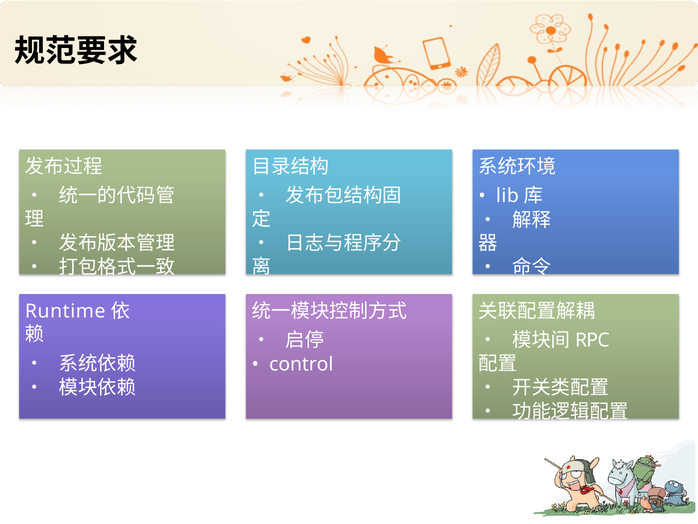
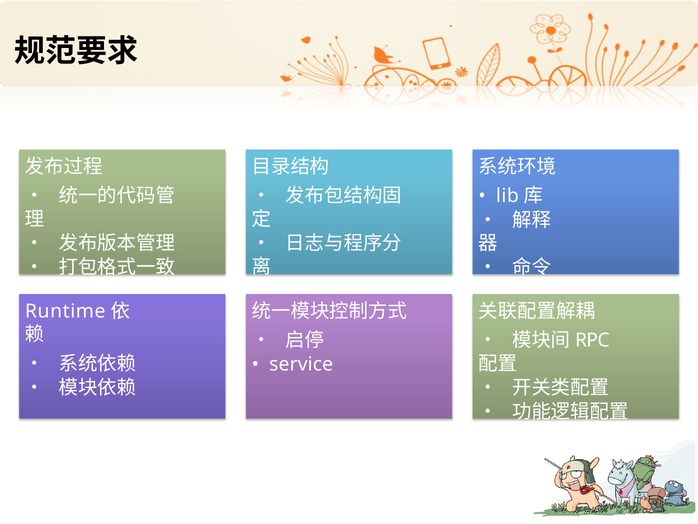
control: control -> service
